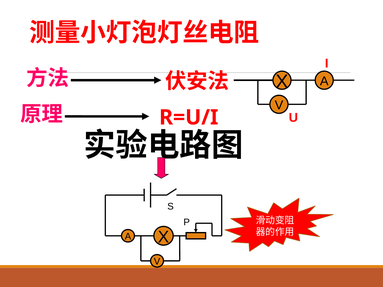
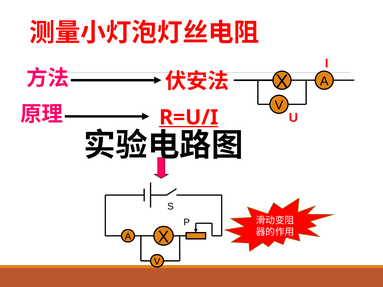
R=U/I underline: none -> present
